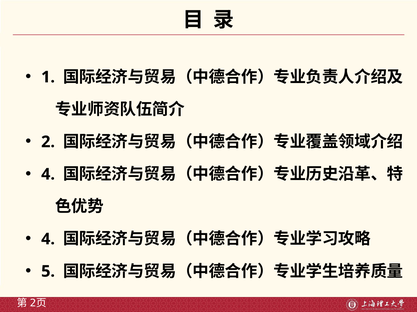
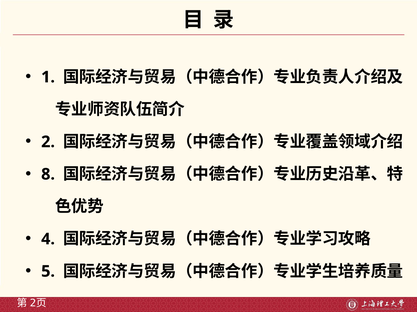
4 at (48, 175): 4 -> 8
